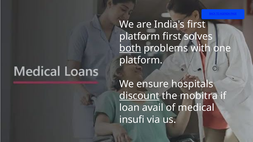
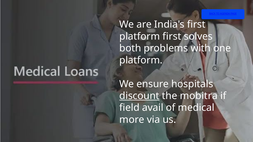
both underline: present -> none
loan: loan -> field
insufi: insufi -> more
